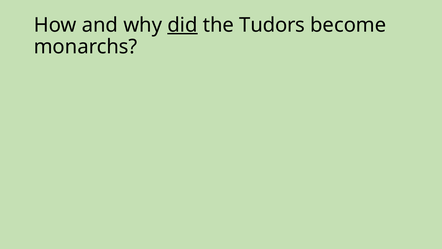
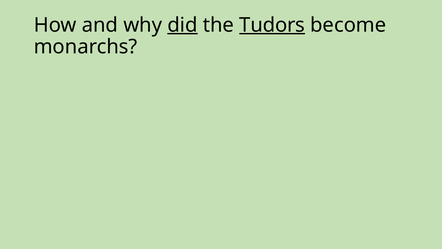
Tudors underline: none -> present
